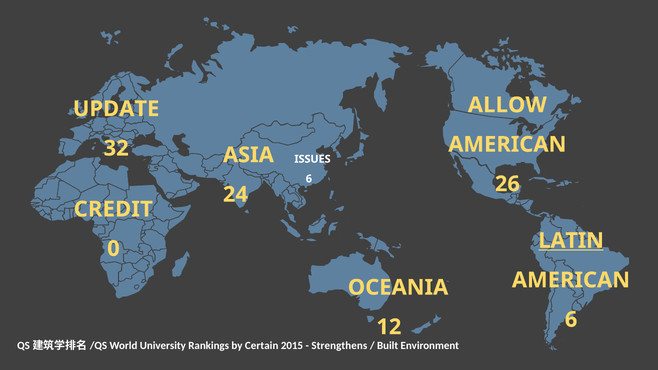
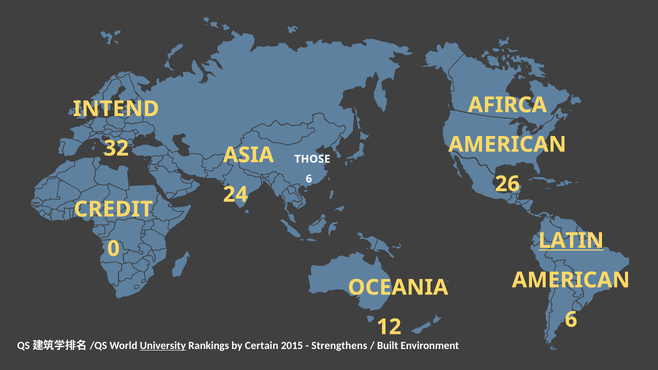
ALLOW: ALLOW -> AFIRCA
UPDATE: UPDATE -> INTEND
ISSUES: ISSUES -> THOSE
University underline: none -> present
